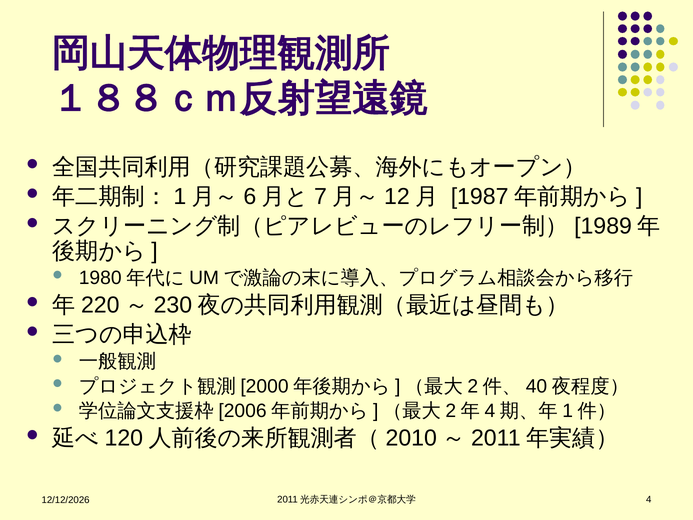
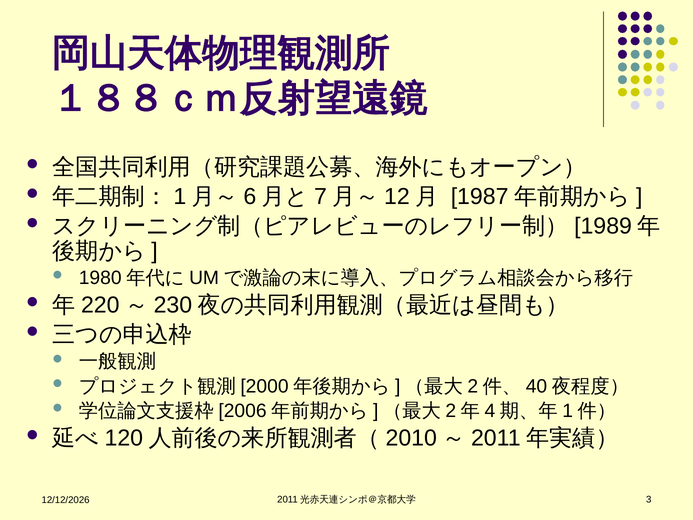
4: 4 -> 3
